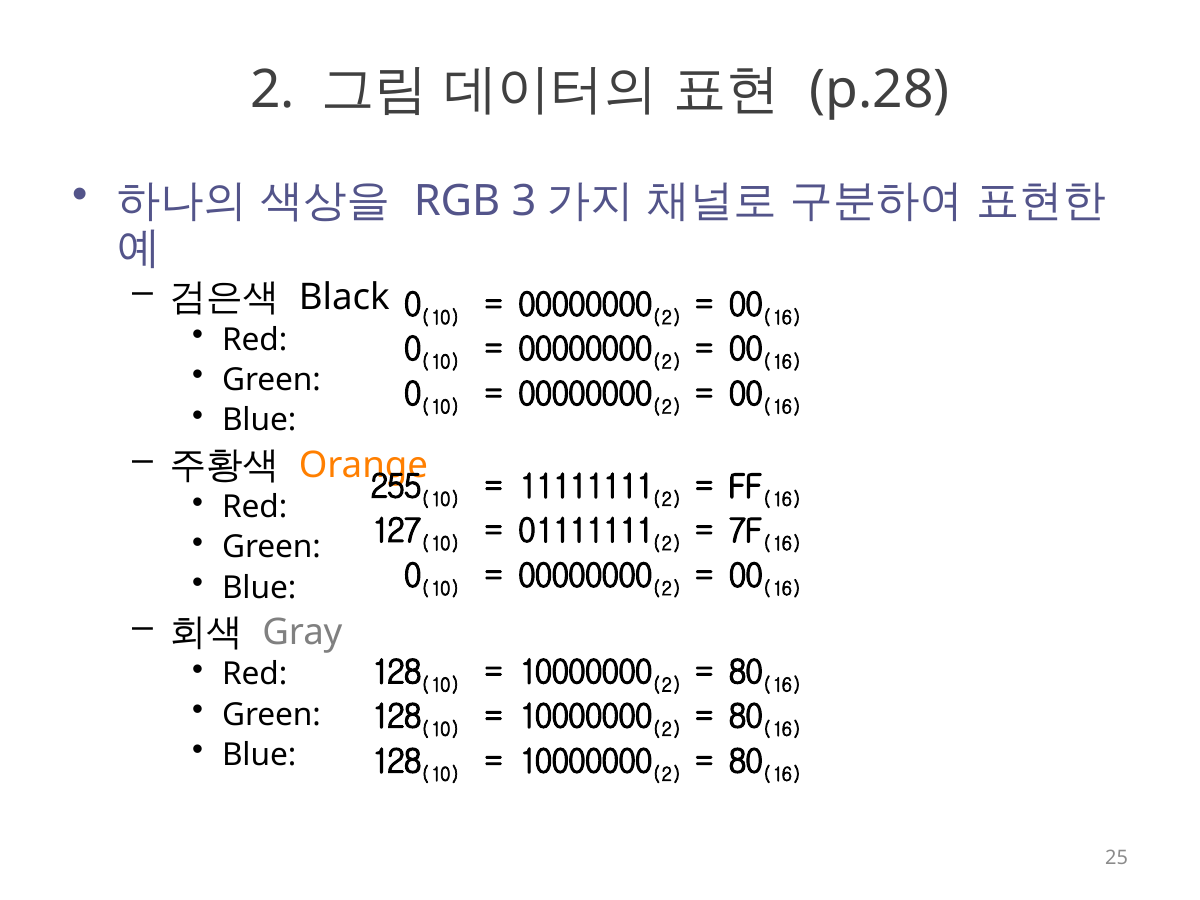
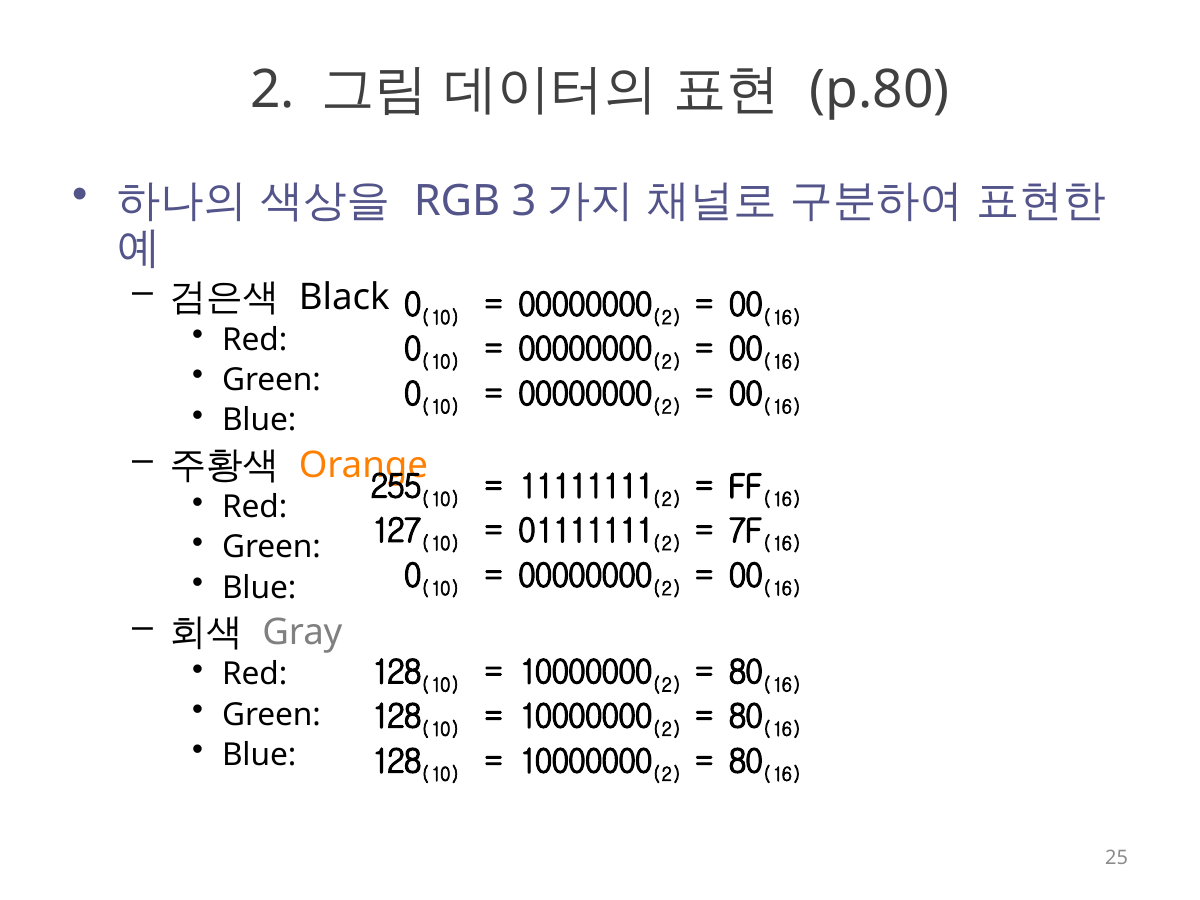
p.28: p.28 -> p.80
